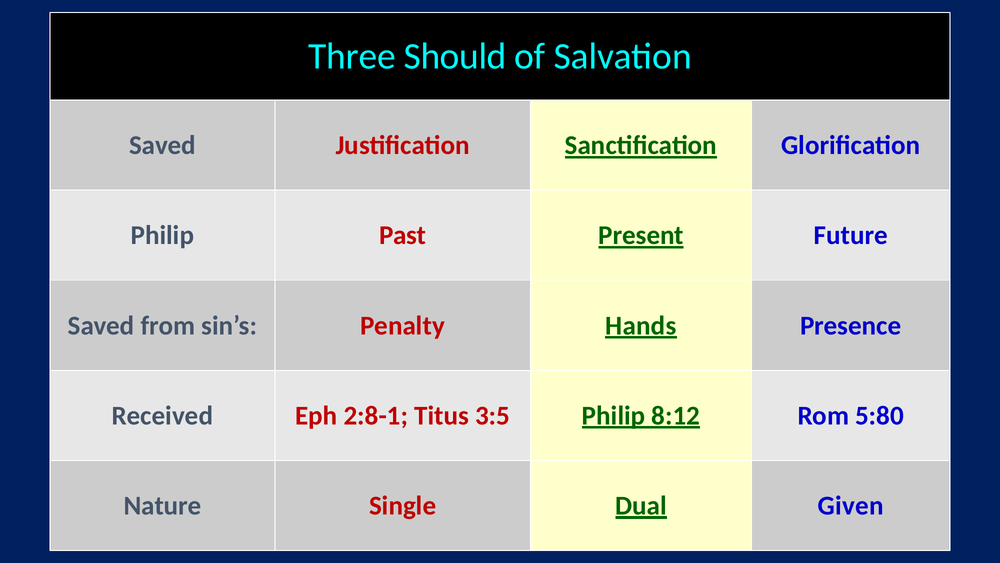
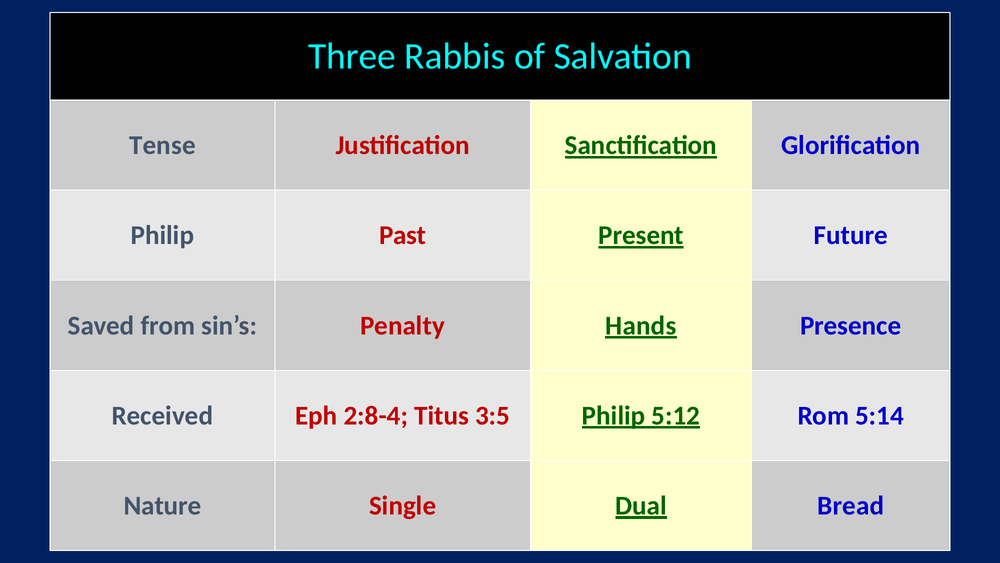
Should: Should -> Rabbis
Saved at (163, 145): Saved -> Tense
2:8-1: 2:8-1 -> 2:8-4
8:12: 8:12 -> 5:12
5:80: 5:80 -> 5:14
Given: Given -> Bread
